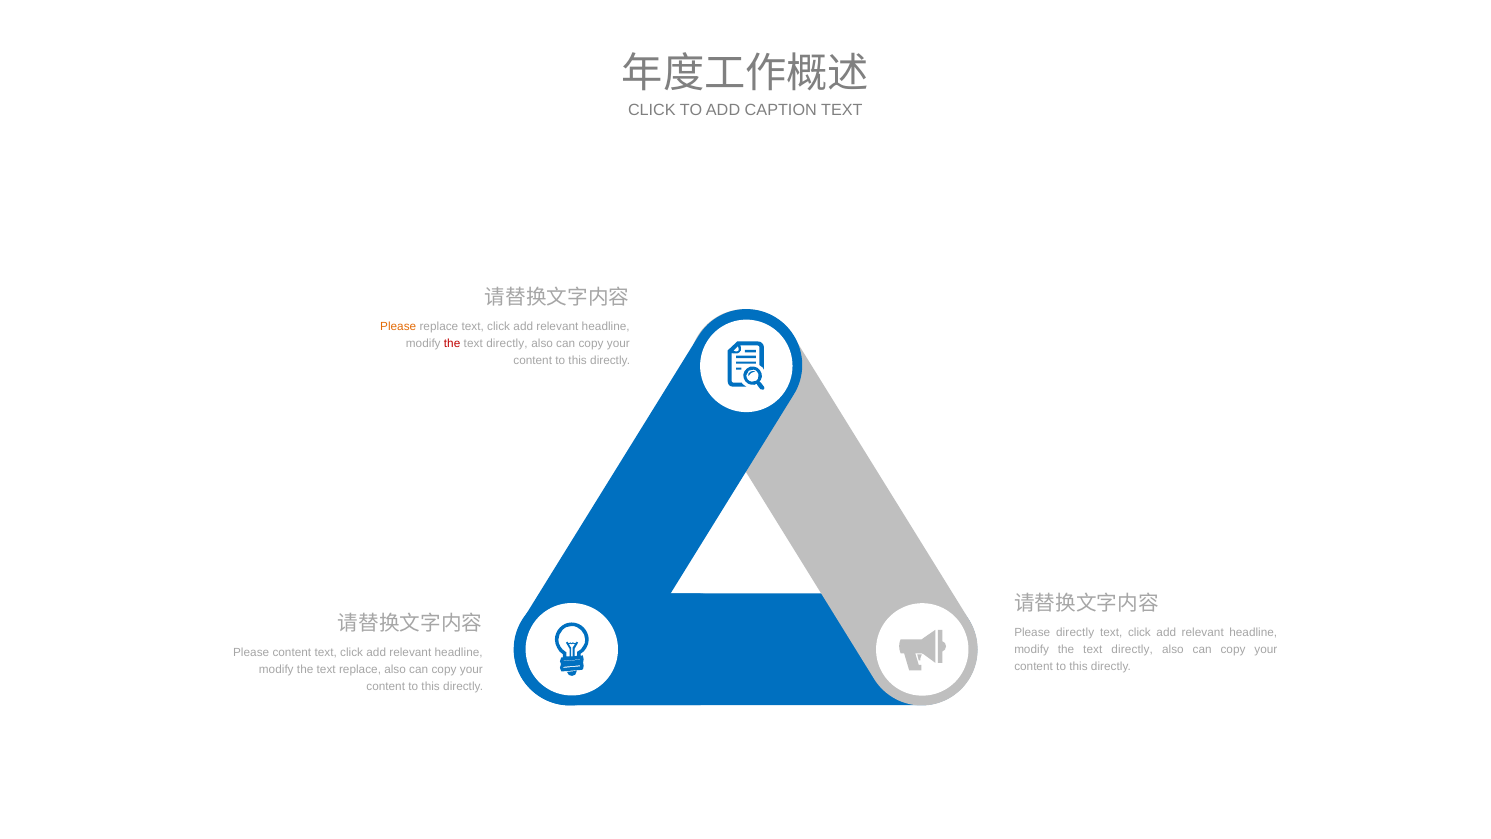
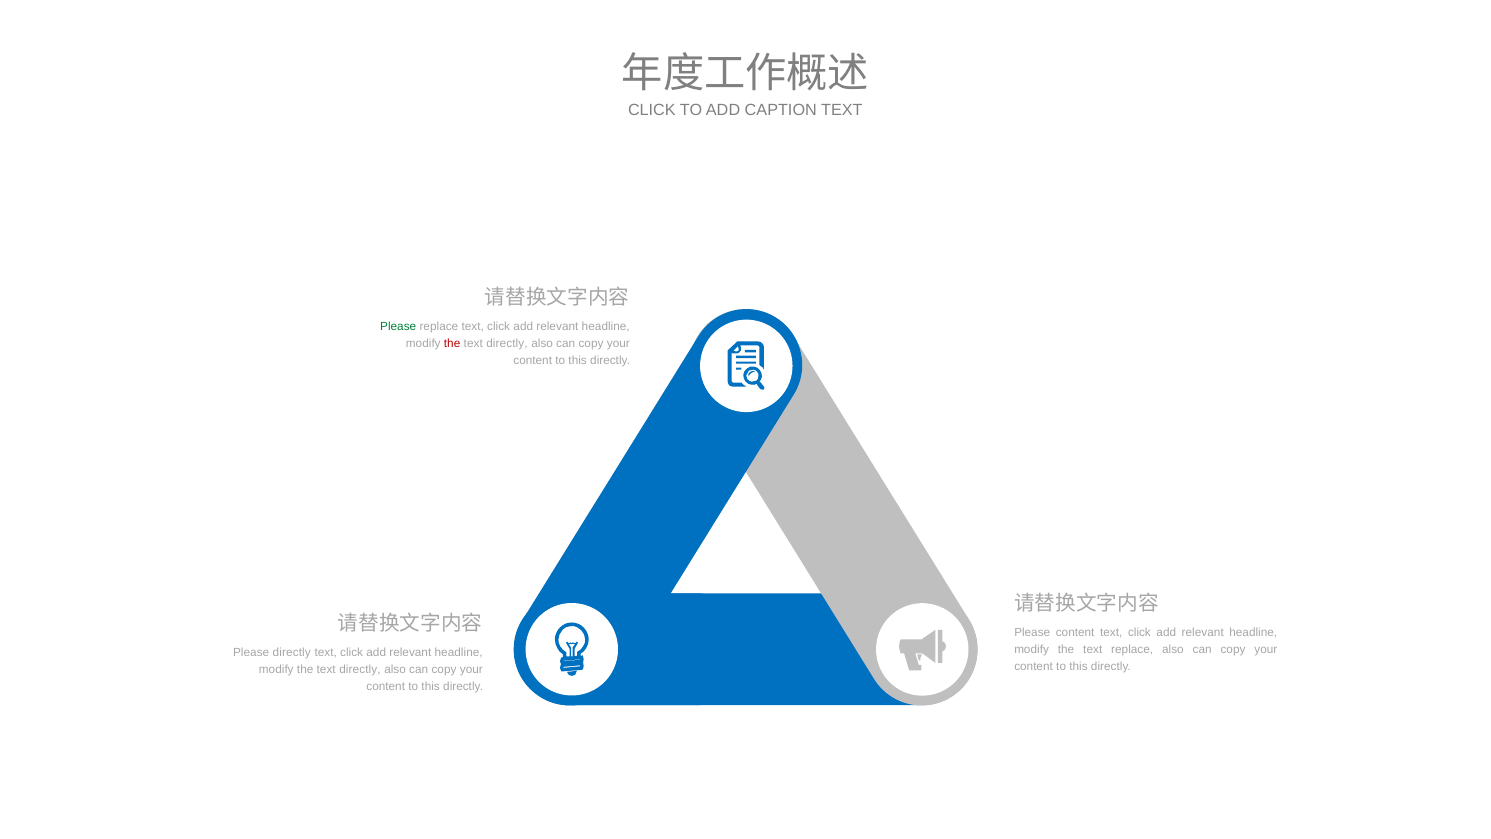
Please at (398, 326) colour: orange -> green
Please directly: directly -> content
directly at (1132, 650): directly -> replace
Please content: content -> directly
replace at (360, 669): replace -> directly
